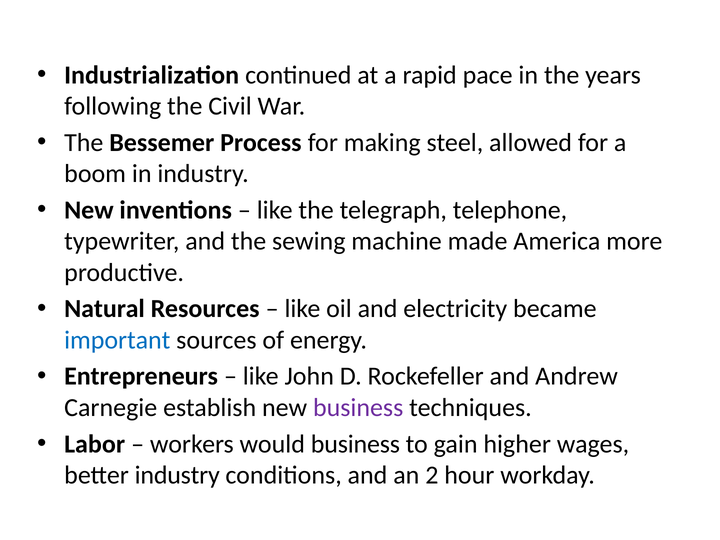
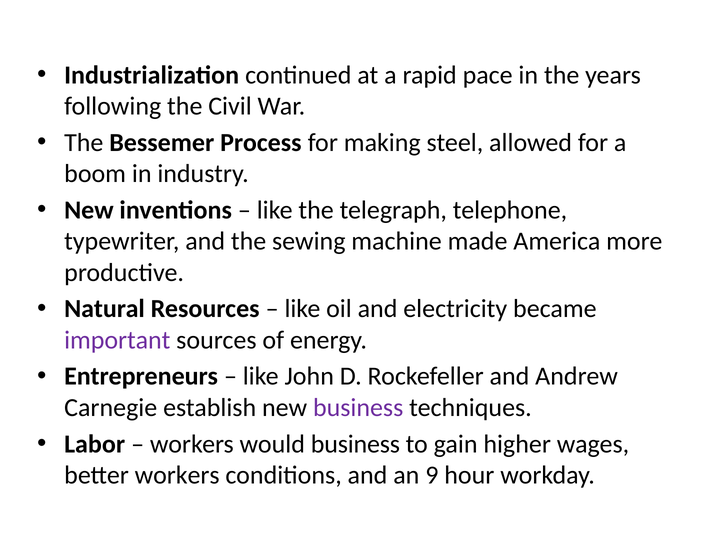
important colour: blue -> purple
better industry: industry -> workers
2: 2 -> 9
